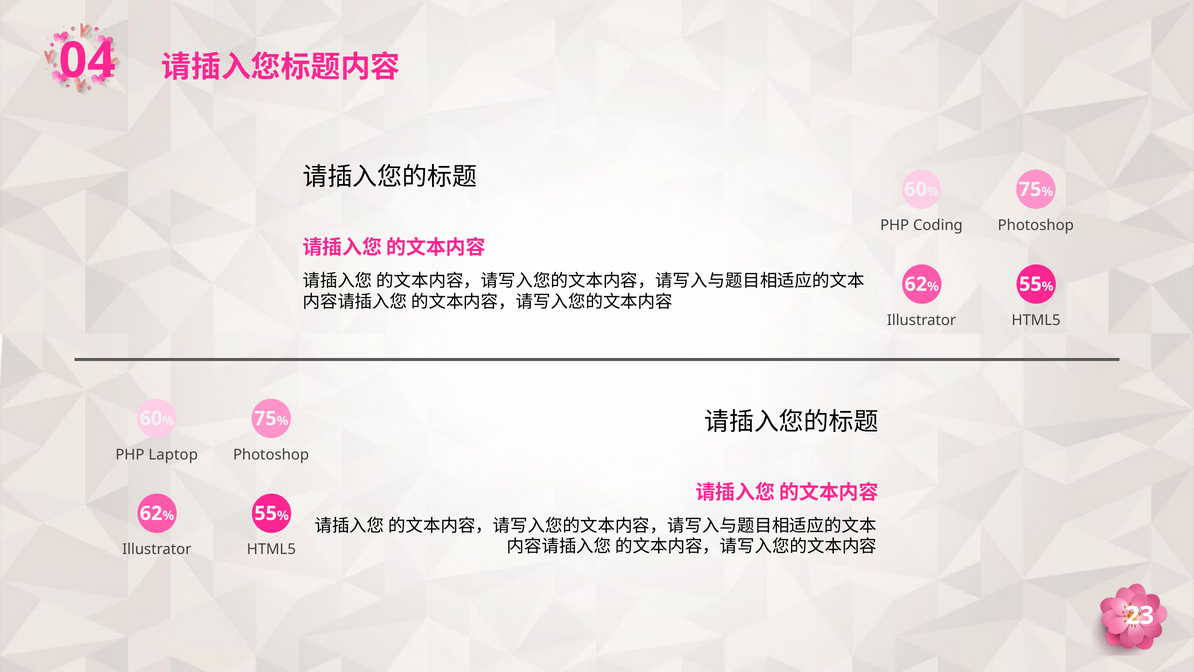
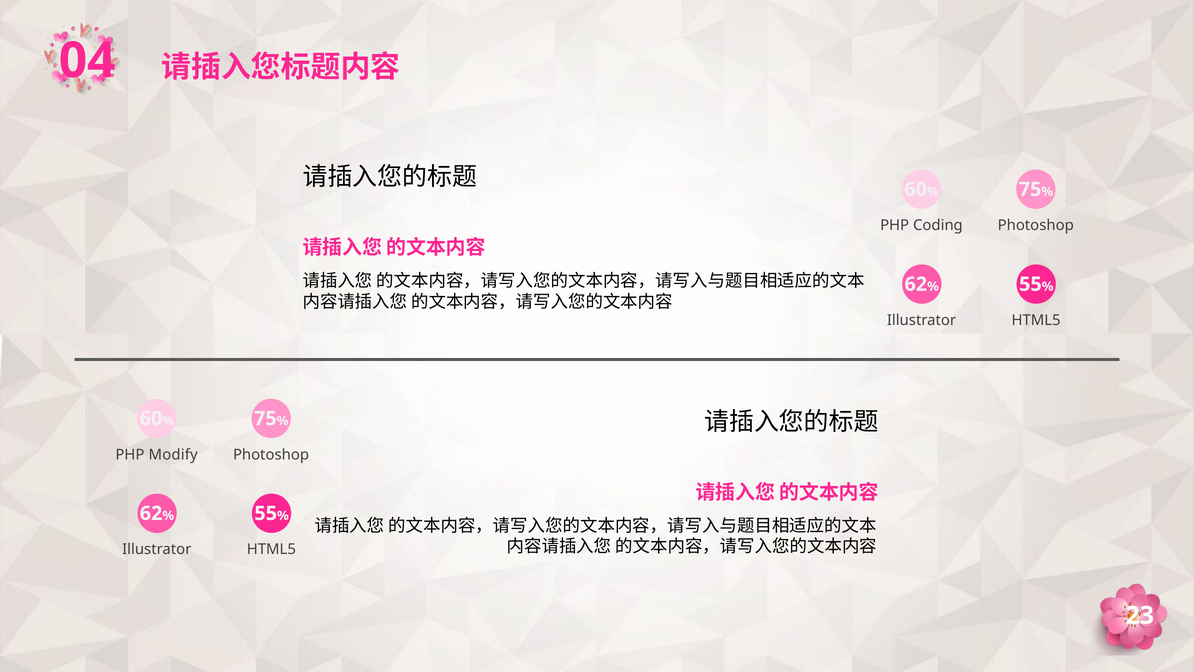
Laptop: Laptop -> Modify
